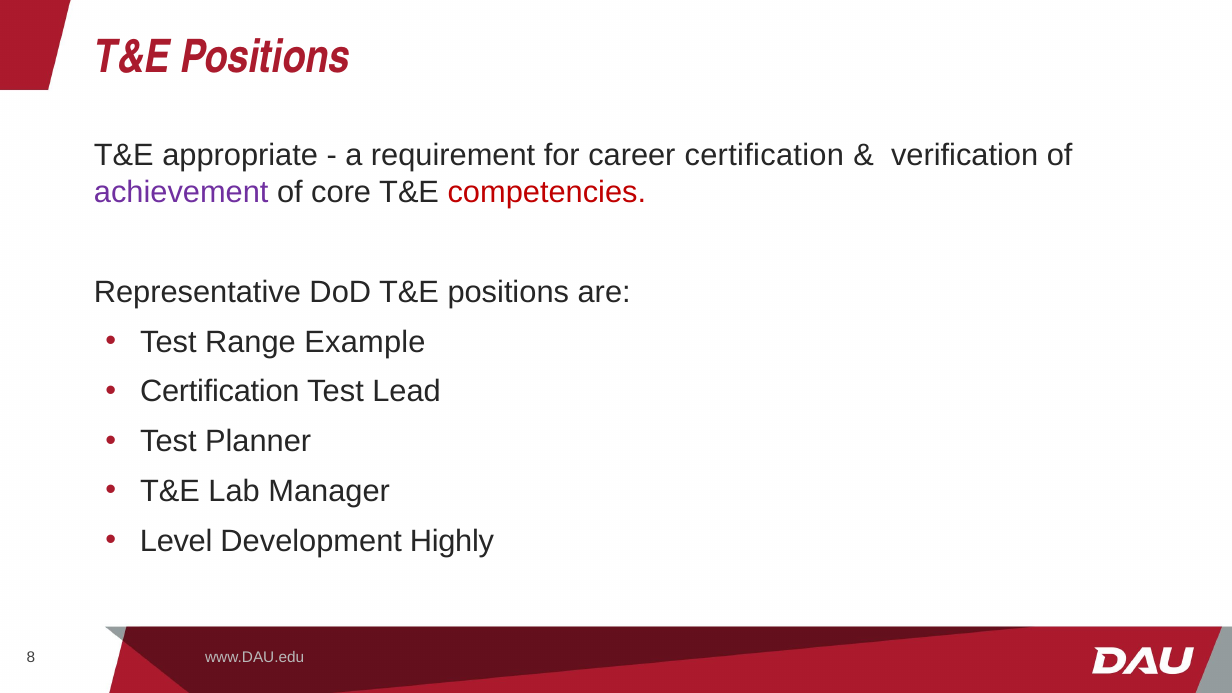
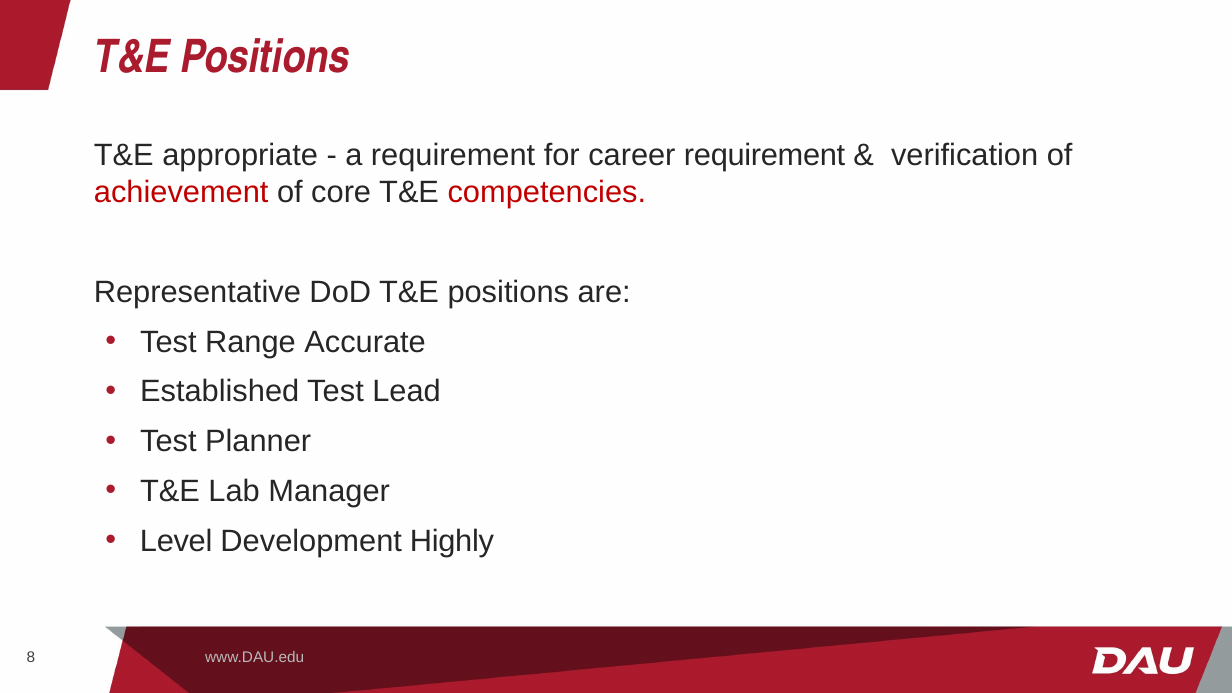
career certification: certification -> requirement
achievement colour: purple -> red
Example: Example -> Accurate
Certification at (220, 392): Certification -> Established
